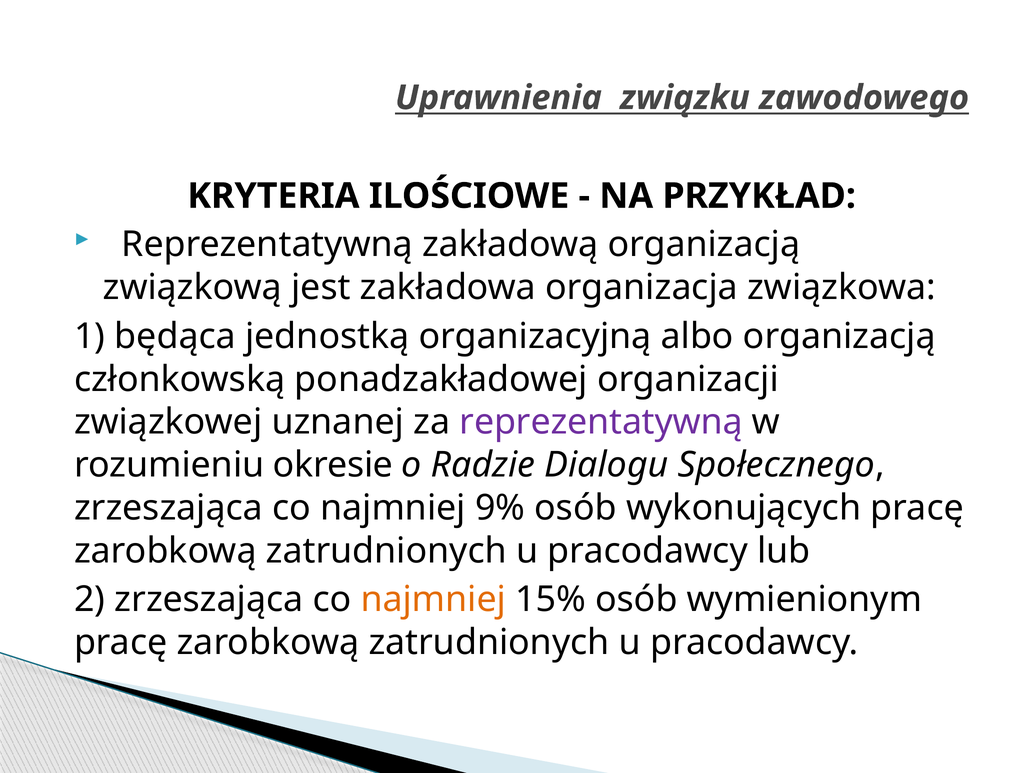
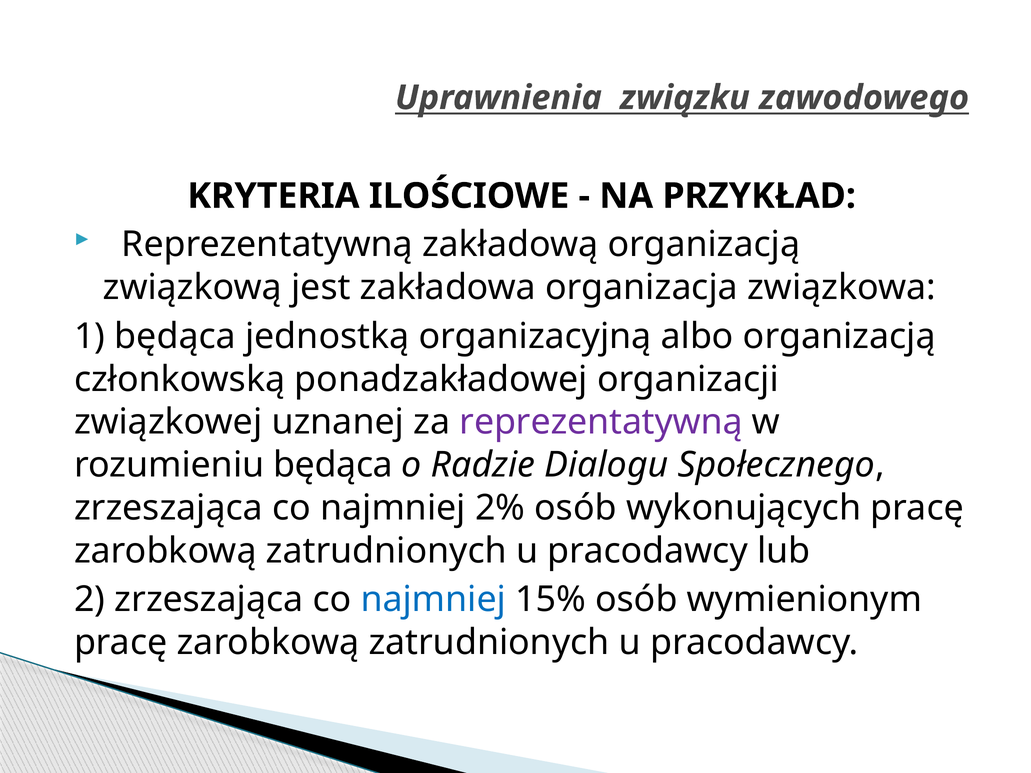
rozumieniu okresie: okresie -> będąca
9%: 9% -> 2%
najmniej at (433, 600) colour: orange -> blue
